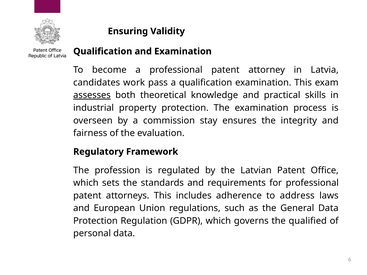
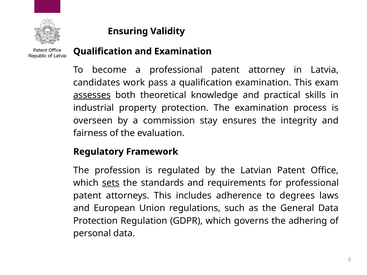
sets underline: none -> present
address: address -> degrees
qualified: qualified -> adhering
